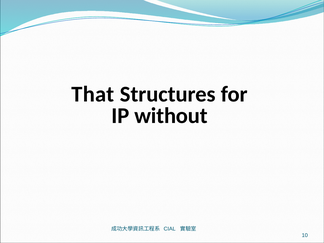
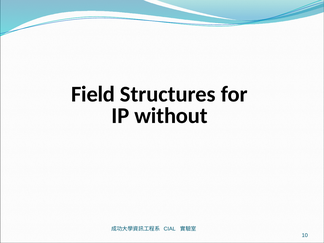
That: That -> Field
